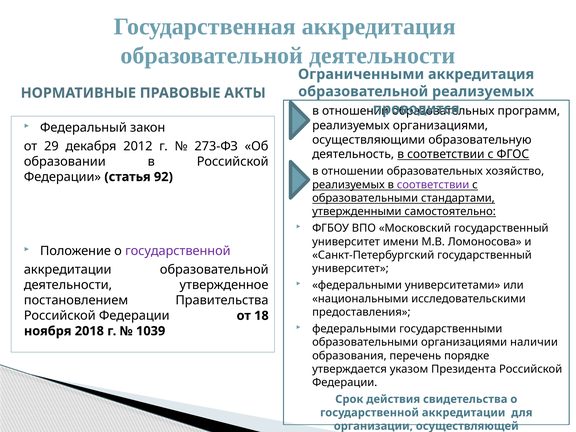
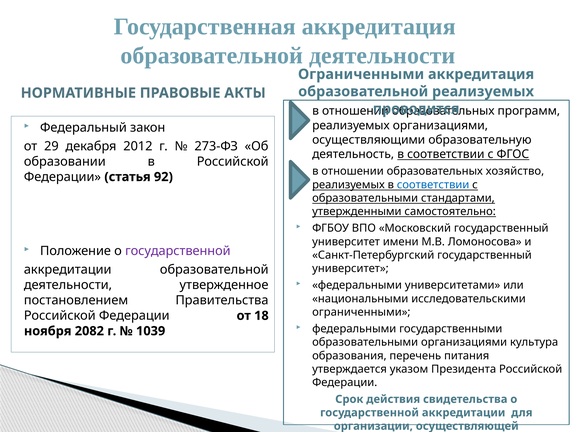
соответствии at (433, 185) colour: purple -> blue
предоставления at (361, 312): предоставления -> ограниченными
2018: 2018 -> 2082
наличии: наличии -> культура
порядке: порядке -> питания
